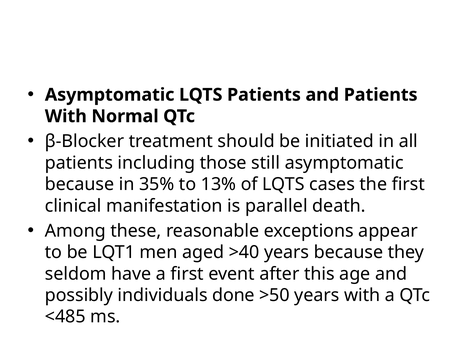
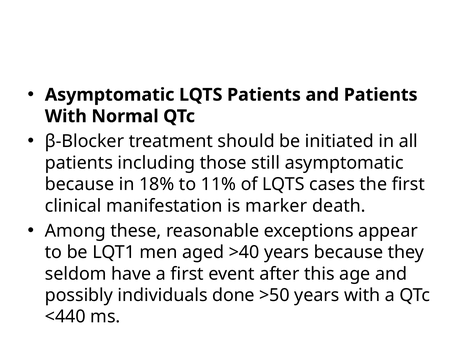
35%: 35% -> 18%
13%: 13% -> 11%
parallel: parallel -> marker
<485: <485 -> <440
